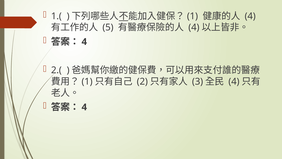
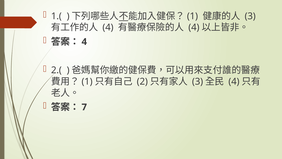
4 at (250, 16): 4 -> 3
5 at (108, 27): 5 -> 4
4 at (84, 107): 4 -> 7
